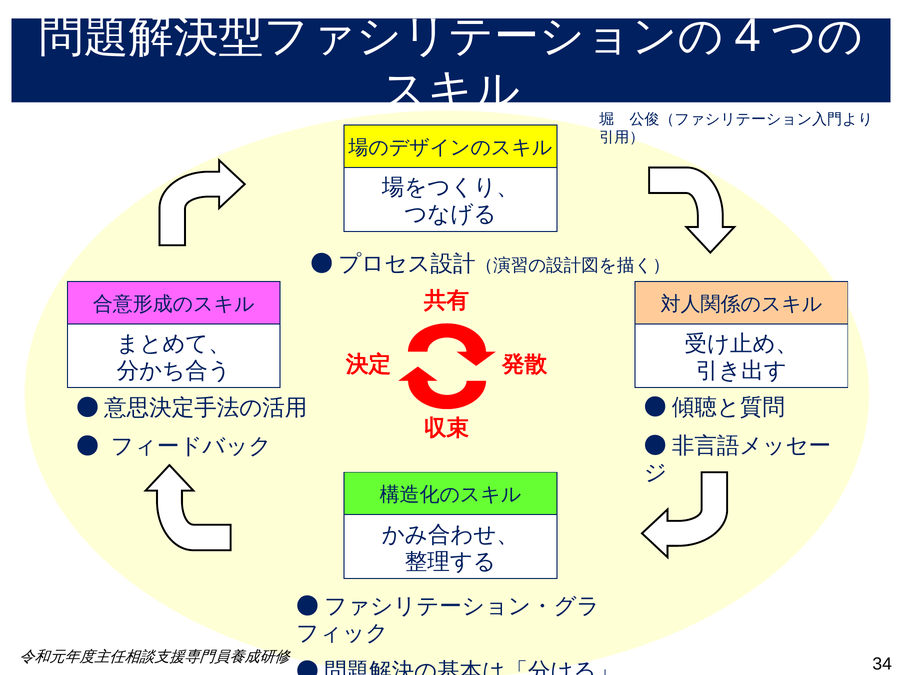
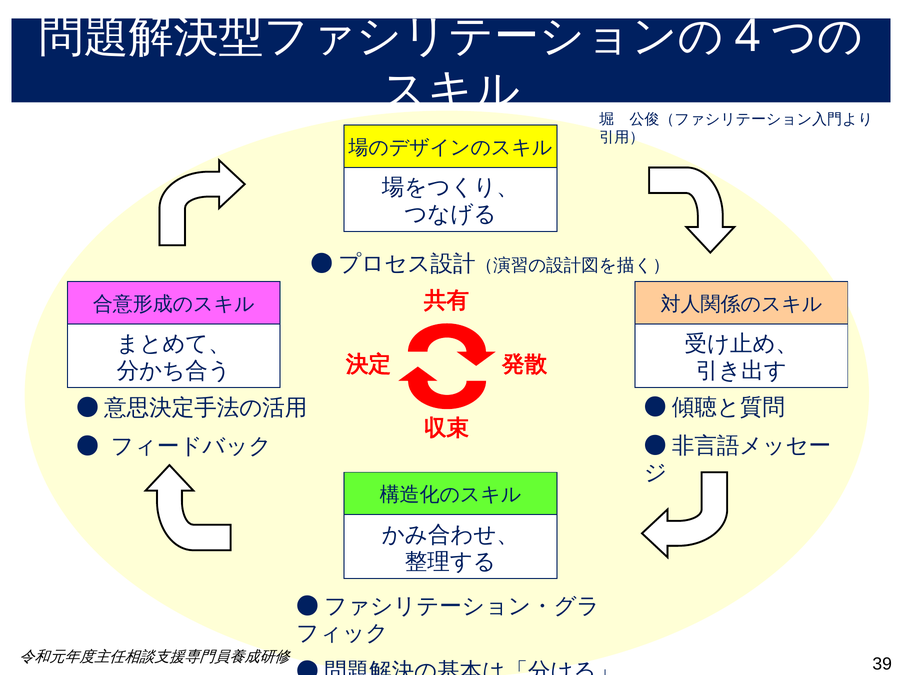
34: 34 -> 39
